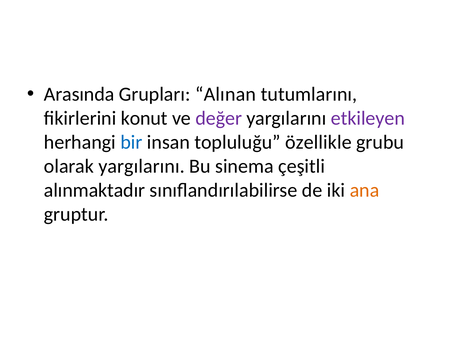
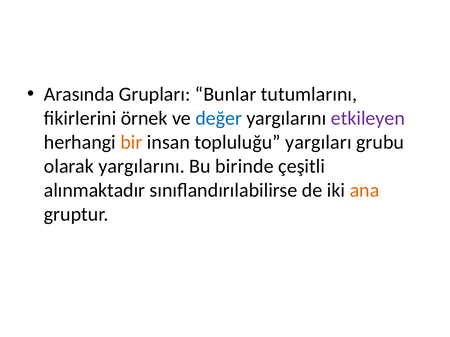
Alınan: Alınan -> Bunlar
konut: konut -> örnek
değer colour: purple -> blue
bir colour: blue -> orange
özellikle: özellikle -> yargıları
sinema: sinema -> birinde
